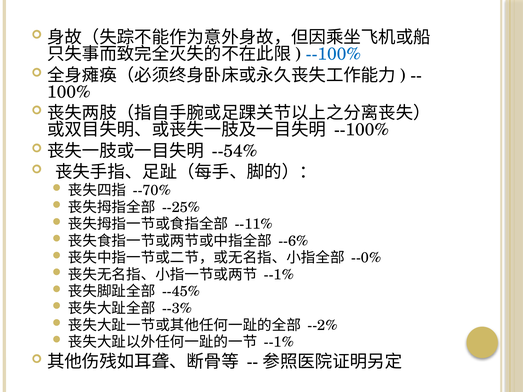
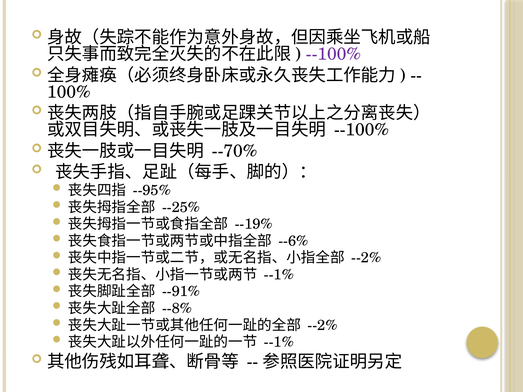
--100% at (334, 54) colour: blue -> purple
--54%: --54% -> --70%
--70%: --70% -> --95%
--11%: --11% -> --19%
--0% at (366, 258): --0% -> --2%
--45%: --45% -> --91%
--3%: --3% -> --8%
